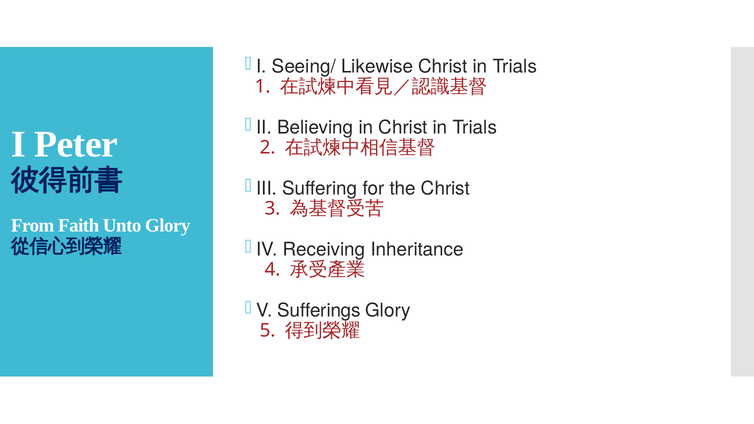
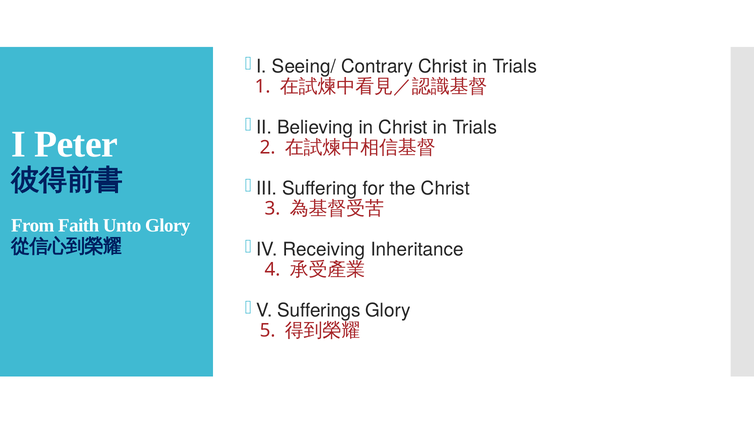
Likewise: Likewise -> Contrary
